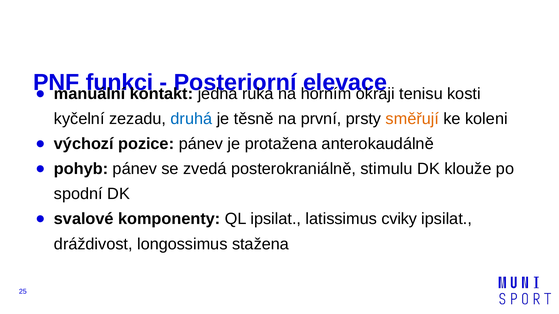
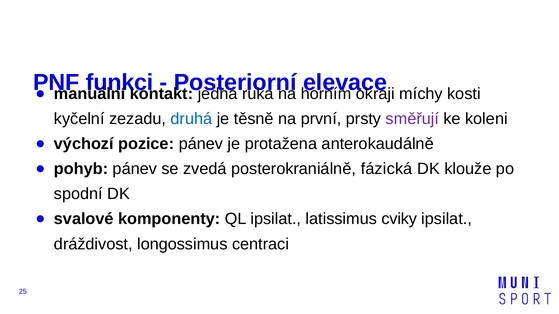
tenisu: tenisu -> míchy
směřují colour: orange -> purple
stimulu: stimulu -> fázická
stažena: stažena -> centraci
